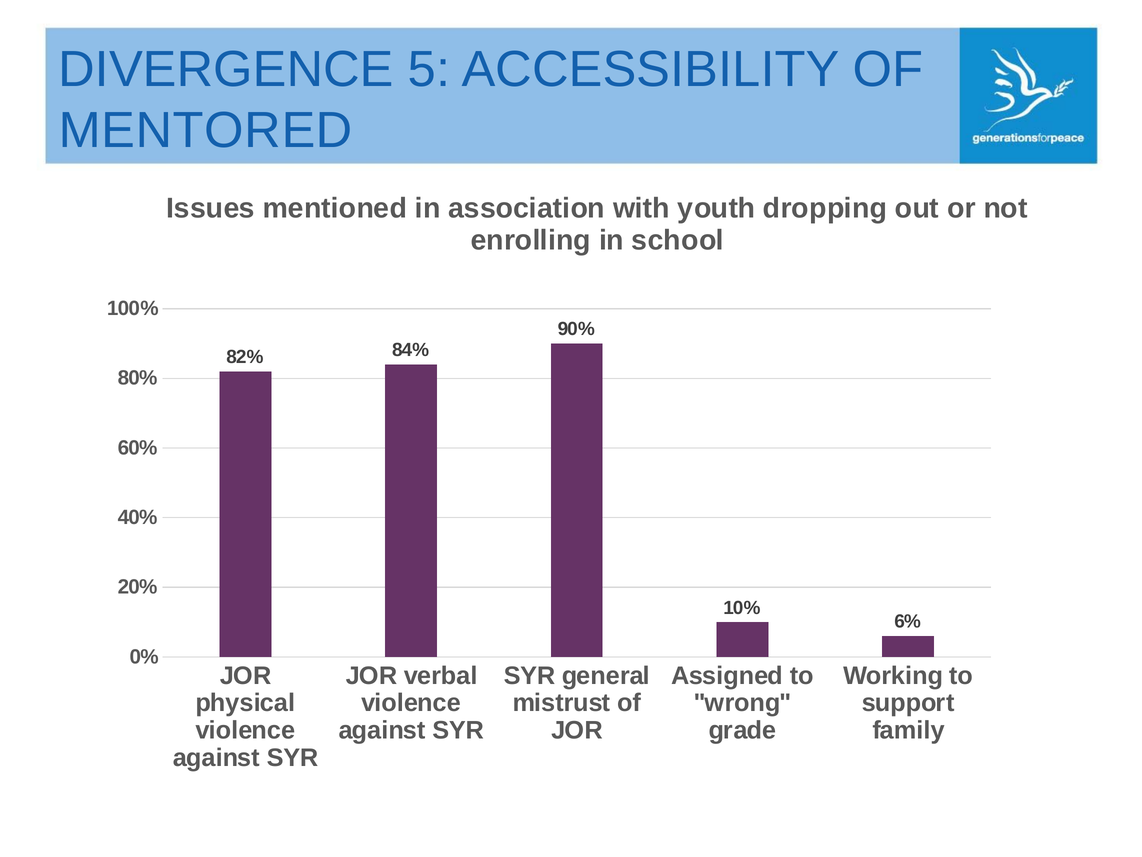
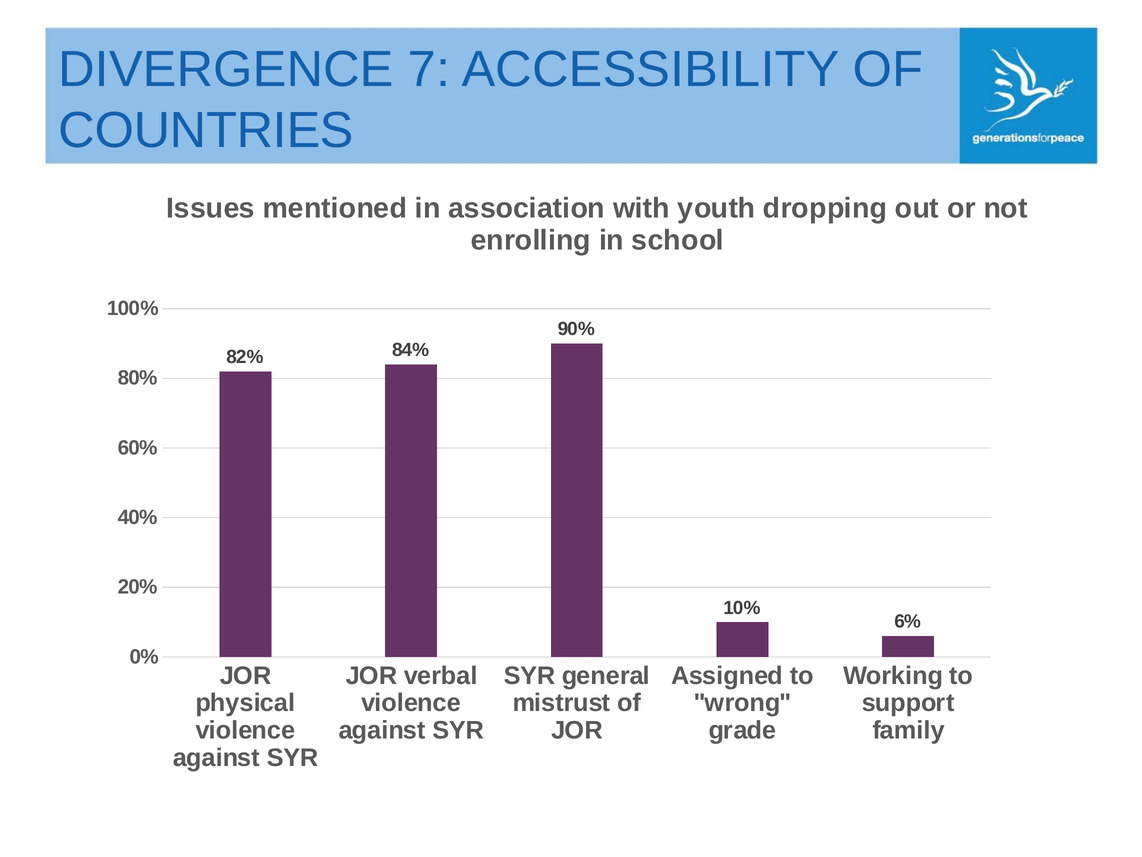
5: 5 -> 7
MENTORED: MENTORED -> COUNTRIES
